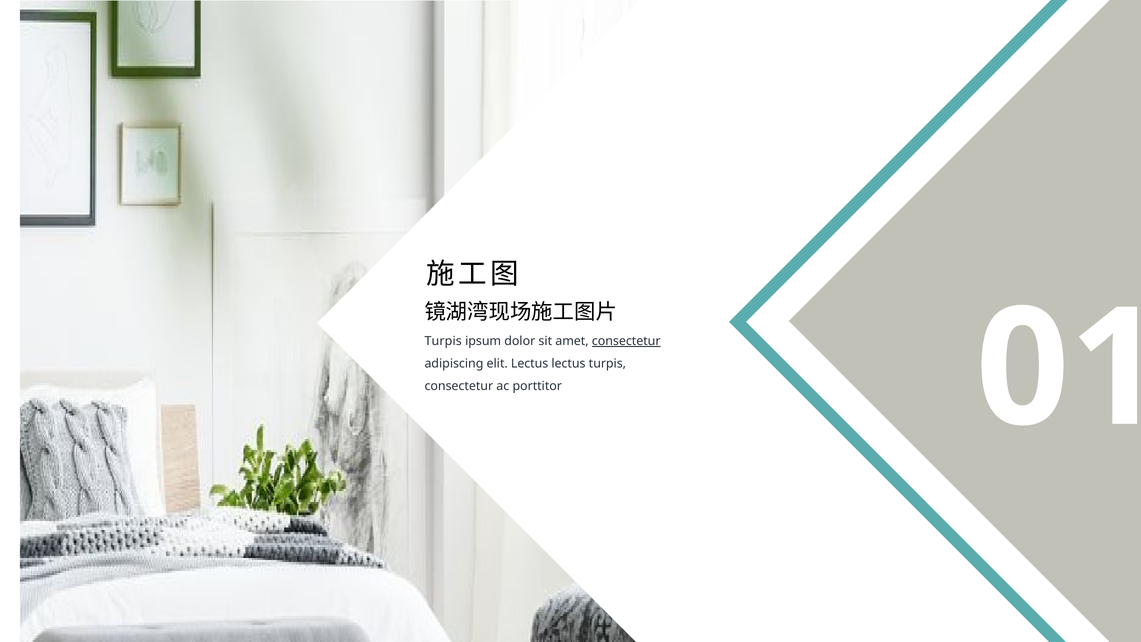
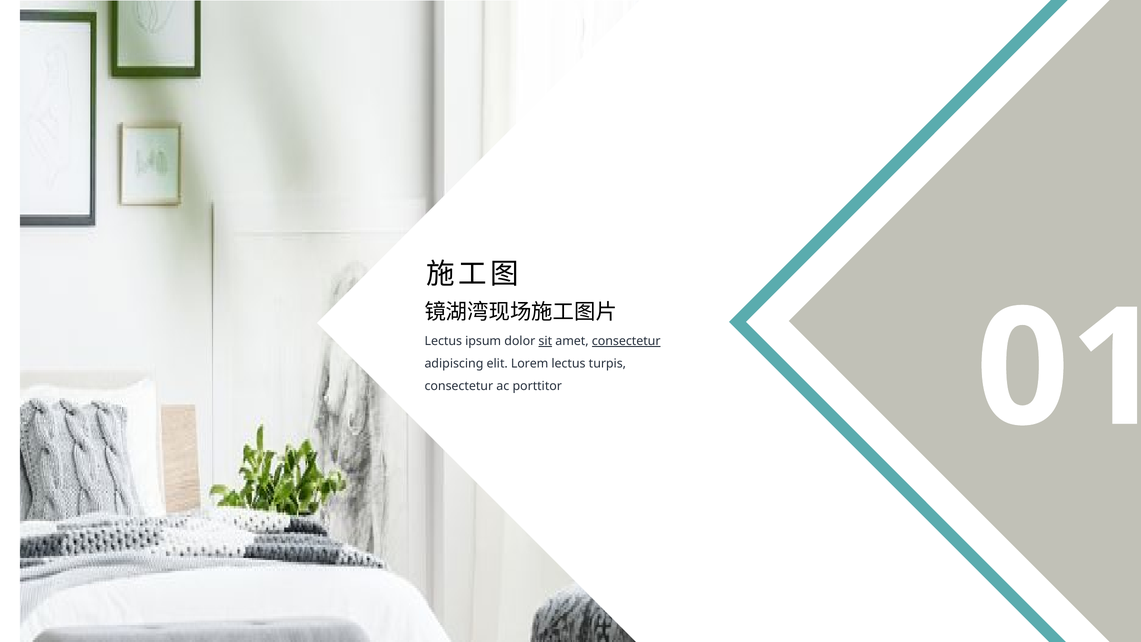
Turpis at (443, 341): Turpis -> Lectus
sit underline: none -> present
elit Lectus: Lectus -> Lorem
